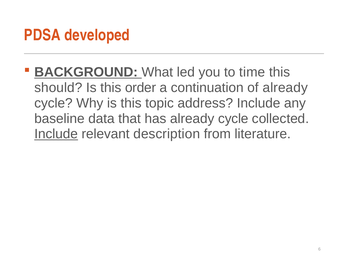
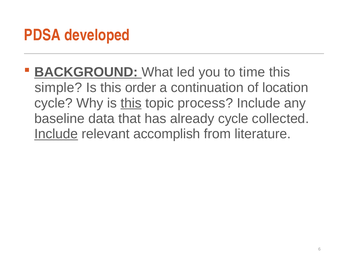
should: should -> simple
of already: already -> location
this at (131, 103) underline: none -> present
address: address -> process
description: description -> accomplish
